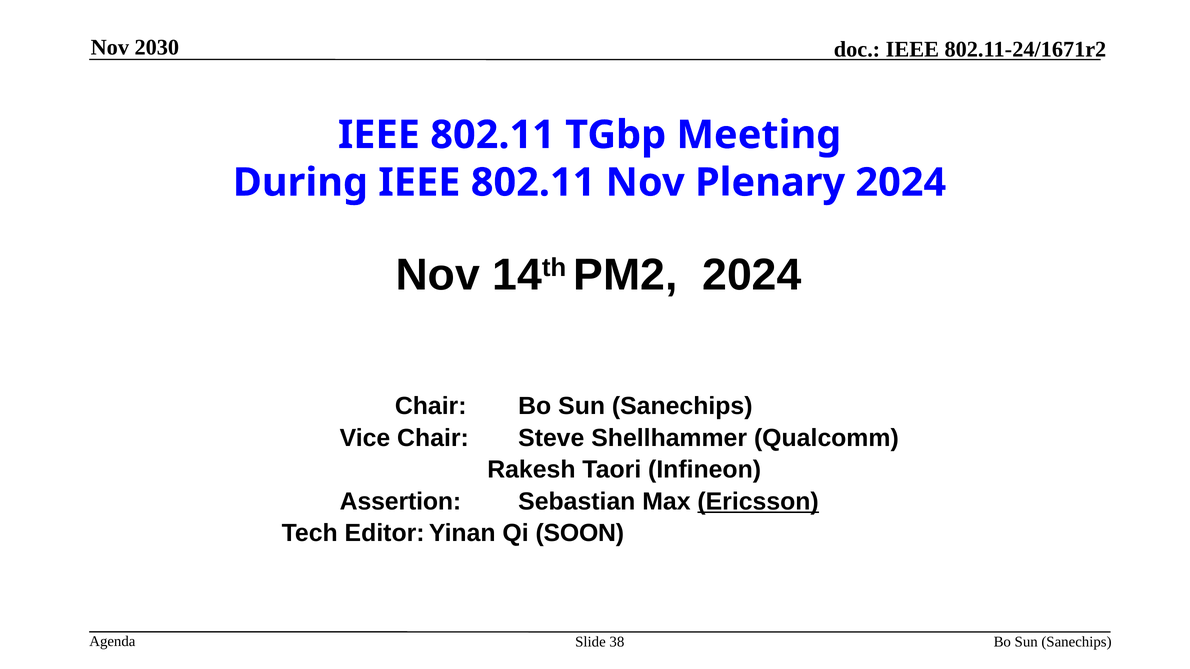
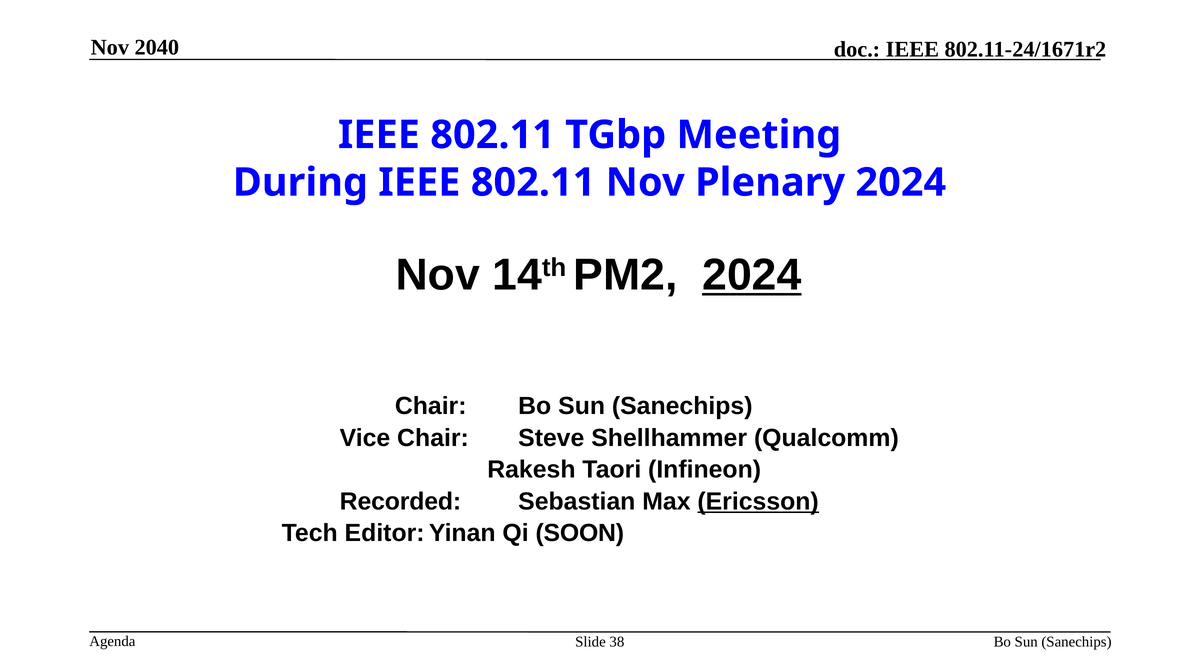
2030: 2030 -> 2040
2024 at (752, 275) underline: none -> present
Assertion: Assertion -> Recorded
